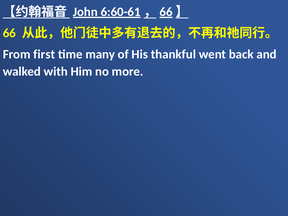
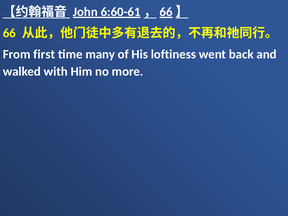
thankful: thankful -> loftiness
